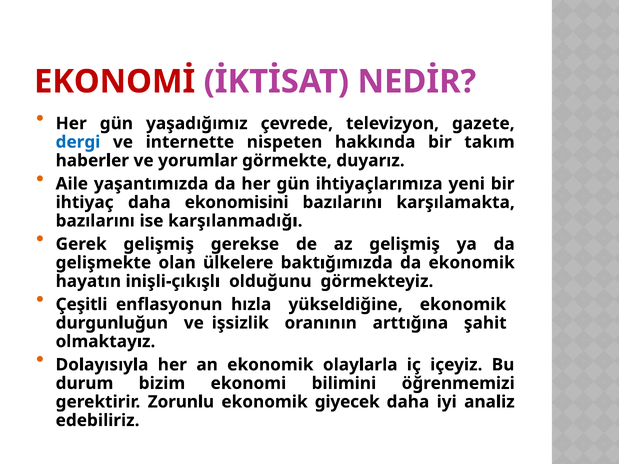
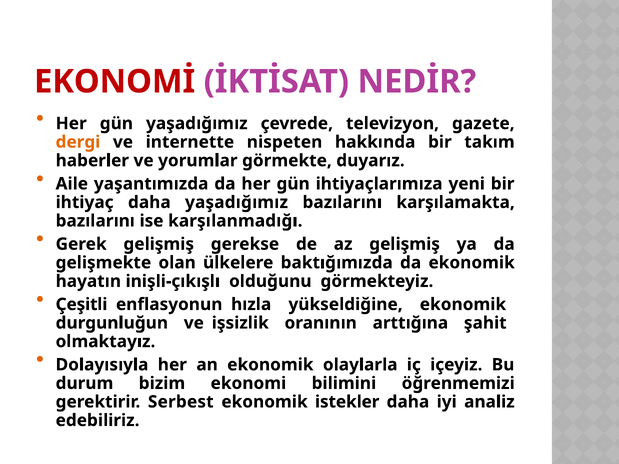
dergi colour: blue -> orange
daha ekonomisini: ekonomisini -> yaşadığımız
Zorunlu: Zorunlu -> Serbest
giyecek: giyecek -> istekler
